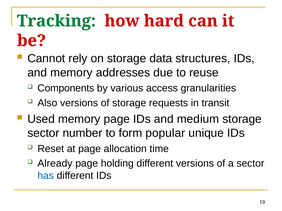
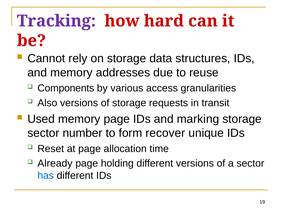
Tracking colour: green -> purple
medium: medium -> marking
popular: popular -> recover
